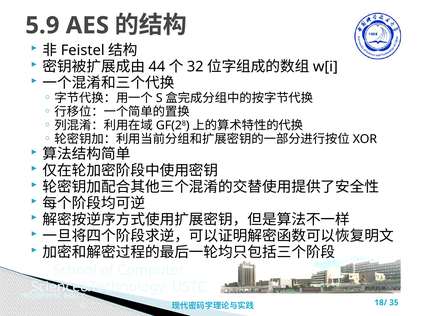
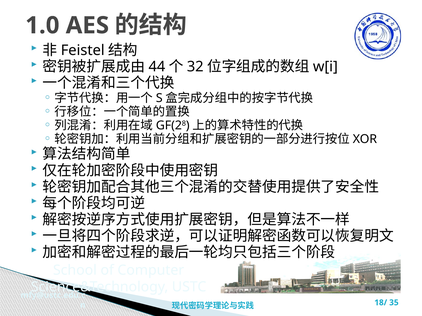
5.9: 5.9 -> 1.0
